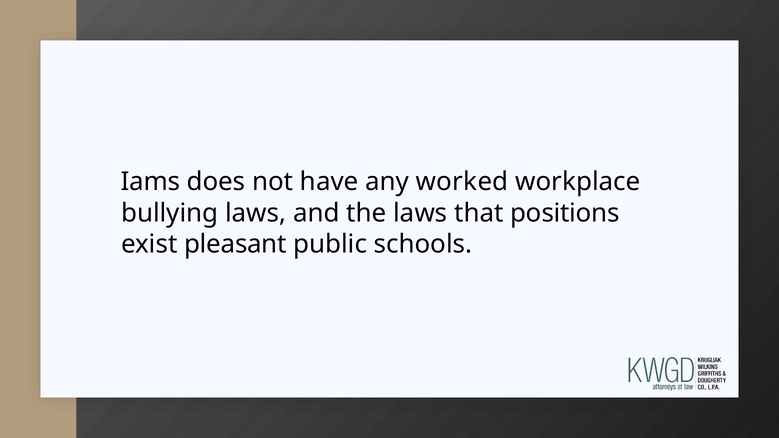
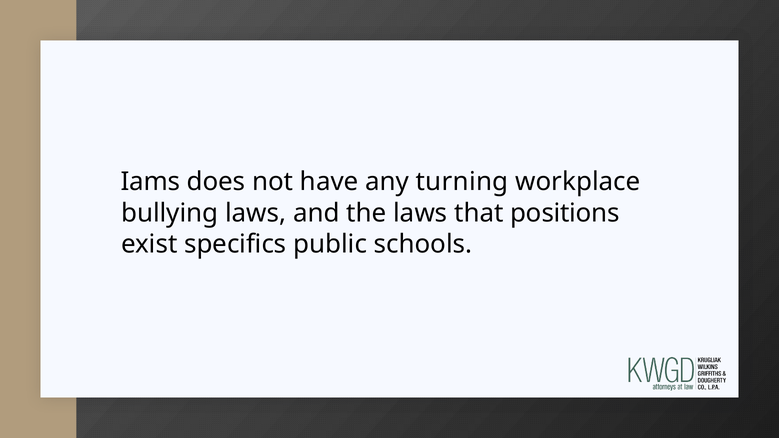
worked: worked -> turning
pleasant: pleasant -> specifics
